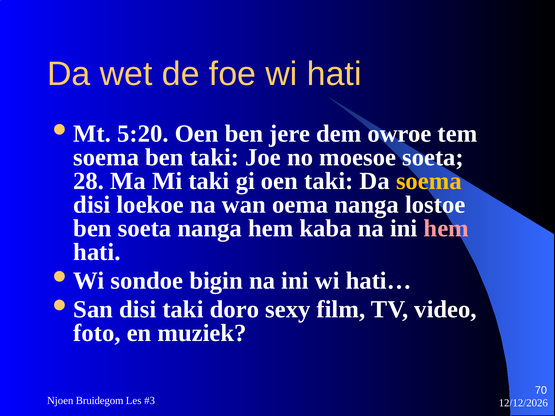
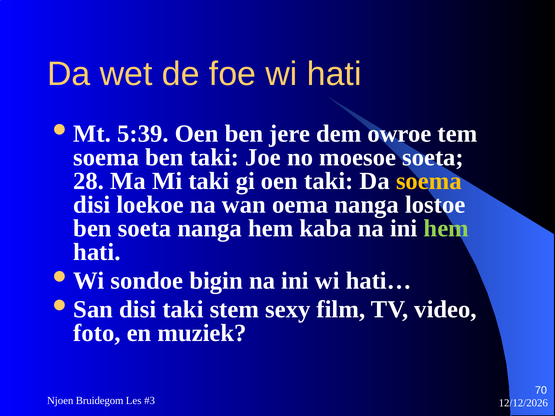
5:20: 5:20 -> 5:39
hem at (446, 229) colour: pink -> light green
doro: doro -> stem
